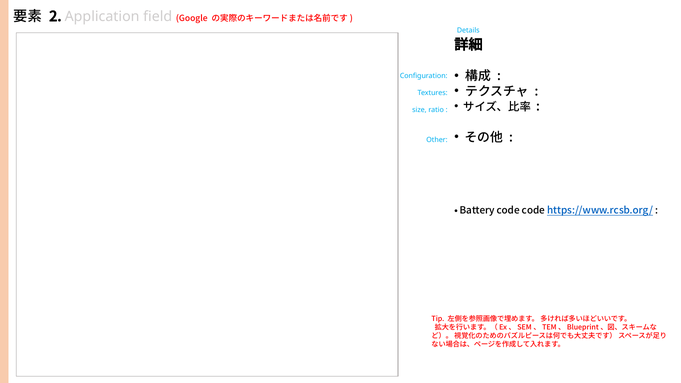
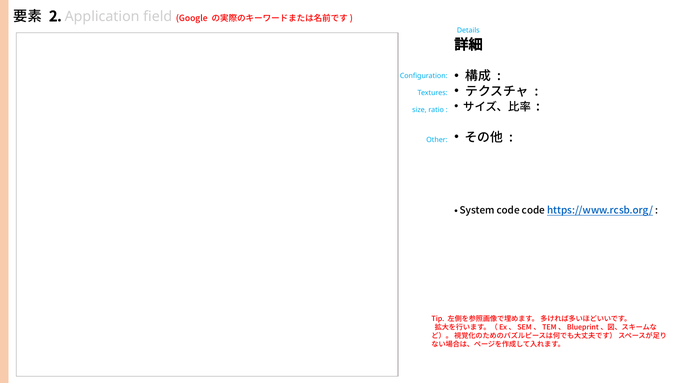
Battery: Battery -> System
